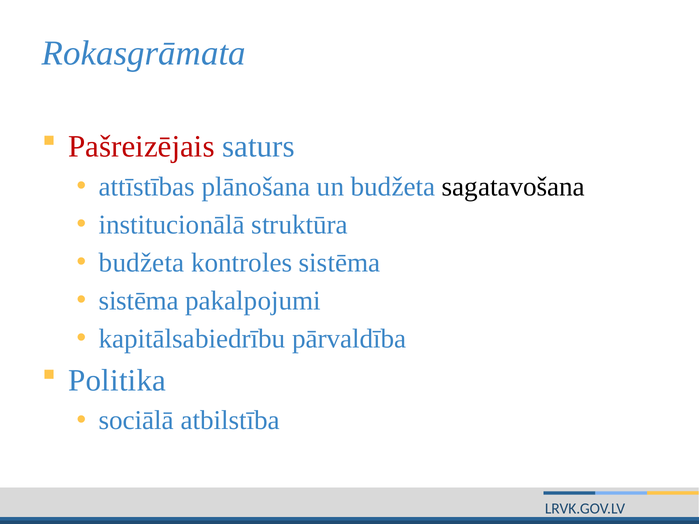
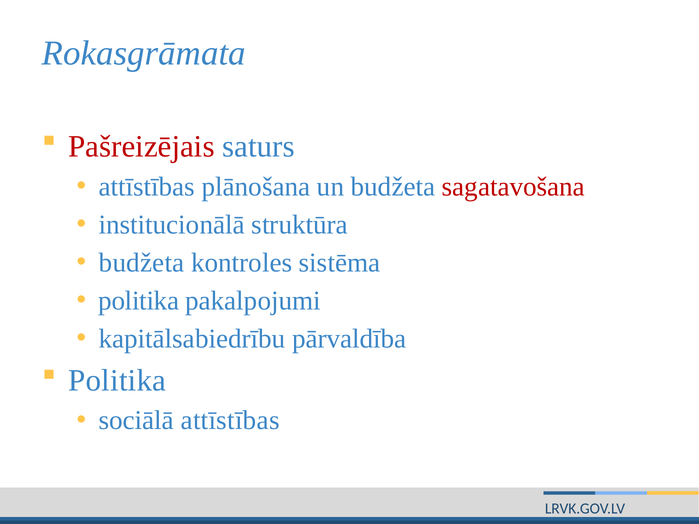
sagatavošana colour: black -> red
sistēma at (139, 301): sistēma -> politika
sociālā atbilstība: atbilstība -> attīstības
